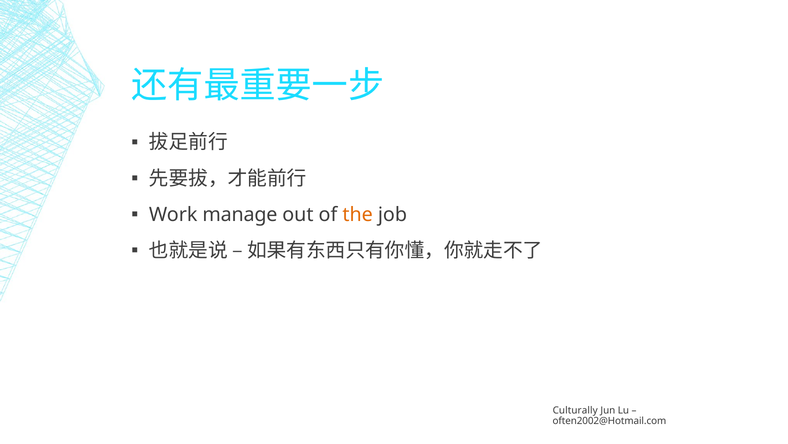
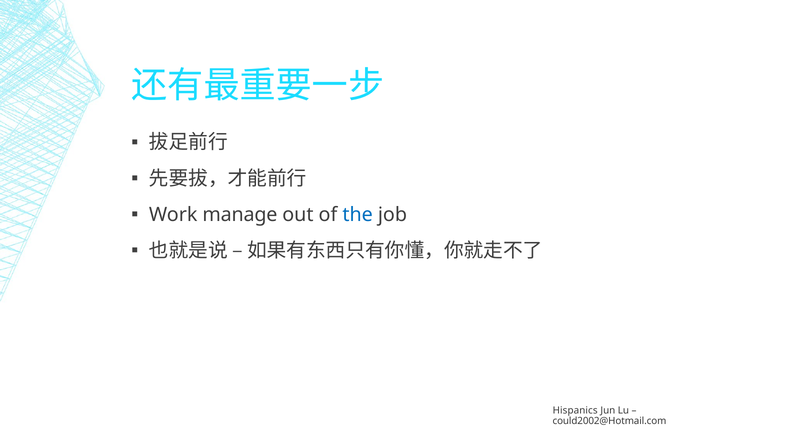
the colour: orange -> blue
Culturally: Culturally -> Hispanics
often2002@Hotmail.com: often2002@Hotmail.com -> could2002@Hotmail.com
